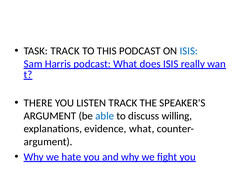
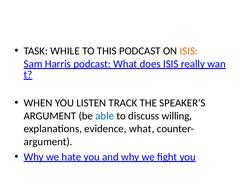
TASK TRACK: TRACK -> WHILE
ISIS at (189, 51) colour: blue -> orange
THERE: THERE -> WHEN
